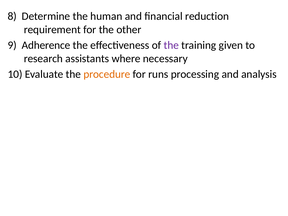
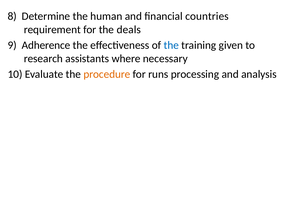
reduction: reduction -> countries
other: other -> deals
the at (171, 45) colour: purple -> blue
